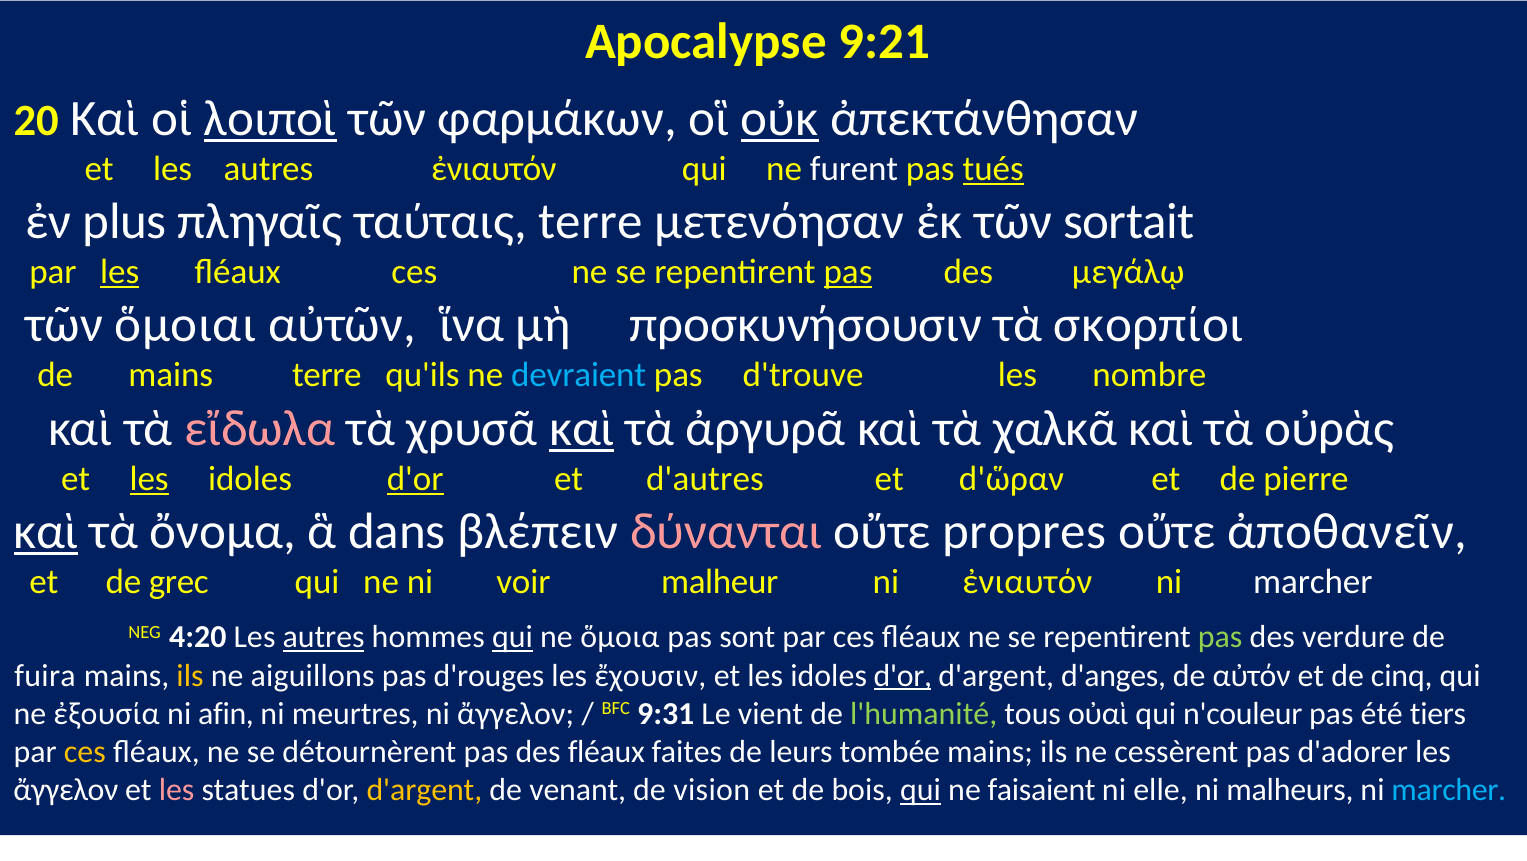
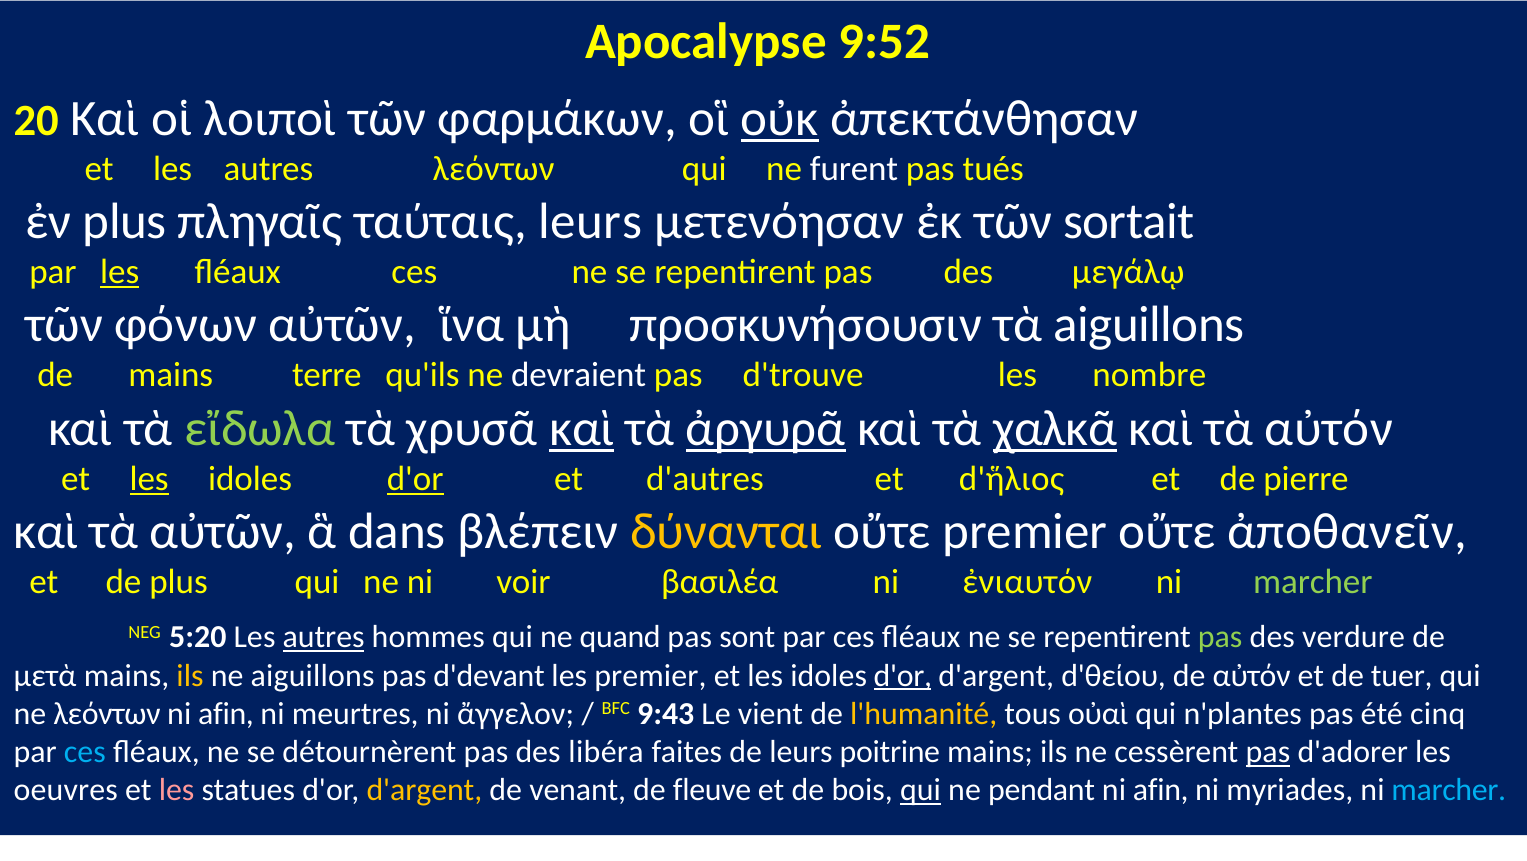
9:21: 9:21 -> 9:52
λοιποὶ underline: present -> none
autres ἐνιαυτόν: ἐνιαυτόν -> λεόντων
tués underline: present -> none
ταύταις terre: terre -> leurs
pas at (848, 272) underline: present -> none
ὅμοιαι: ὅμοιαι -> φόνων
τὰ σκορπίοι: σκορπίοι -> aiguillons
devraient colour: light blue -> white
εἴδωλα colour: pink -> light green
ἀργυρᾶ underline: none -> present
χαλκᾶ underline: none -> present
τὰ οὐρὰς: οὐρὰς -> αὐτόν
d'ὥραν: d'ὥραν -> d'ἥλιος
καὶ at (46, 532) underline: present -> none
τὰ ὄνομα: ὄνομα -> αὐτῶν
δύνανται colour: pink -> yellow
οὔτε propres: propres -> premier
de grec: grec -> plus
malheur: malheur -> βασιλέα
marcher at (1313, 582) colour: white -> light green
4:20: 4:20 -> 5:20
qui at (512, 637) underline: present -> none
ὅμοια: ὅμοια -> quand
fuira: fuira -> μετὰ
d'rouges: d'rouges -> d'devant
les ἔχουσιν: ἔχουσιν -> premier
d'anges: d'anges -> d'θείου
cinq: cinq -> tuer
ne ἐξουσία: ἐξουσία -> λεόντων
9:31: 9:31 -> 9:43
l'humanité colour: light green -> yellow
n'couleur: n'couleur -> n'plantes
tiers: tiers -> cinq
ces at (85, 752) colour: yellow -> light blue
des fléaux: fléaux -> libéra
tombée: tombée -> poitrine
pas at (1268, 752) underline: none -> present
ἄγγελον at (66, 790): ἄγγελον -> oeuvres
vision: vision -> fleuve
faisaient: faisaient -> pendant
elle at (1161, 790): elle -> afin
malheurs: malheurs -> myriades
